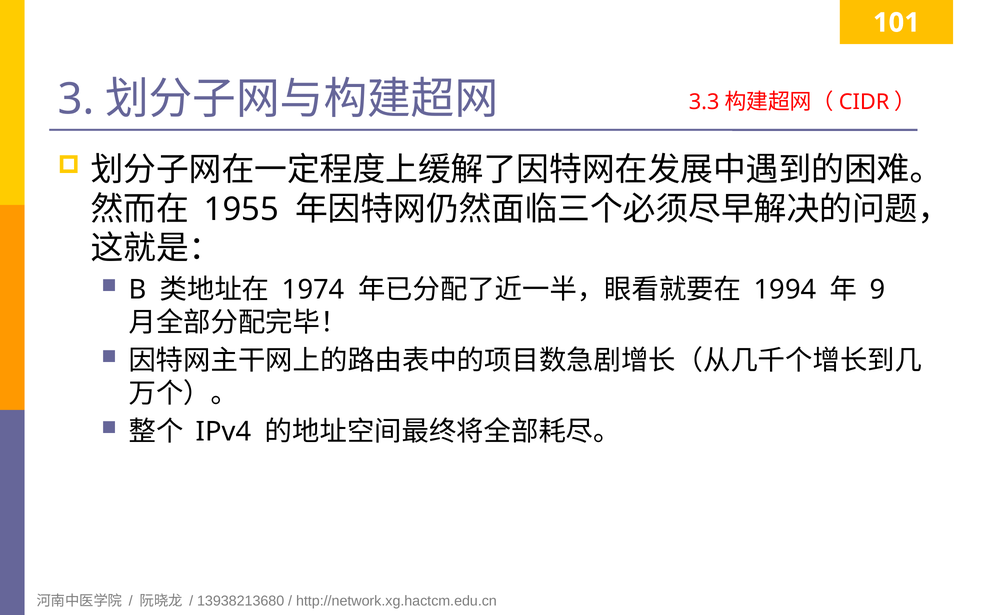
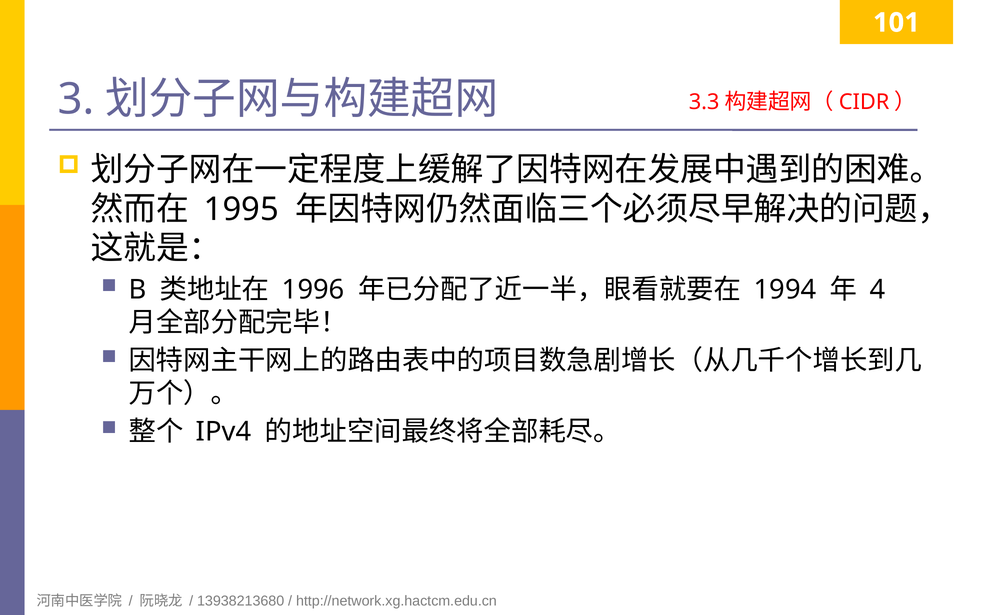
1955: 1955 -> 1995
1974: 1974 -> 1996
9: 9 -> 4
